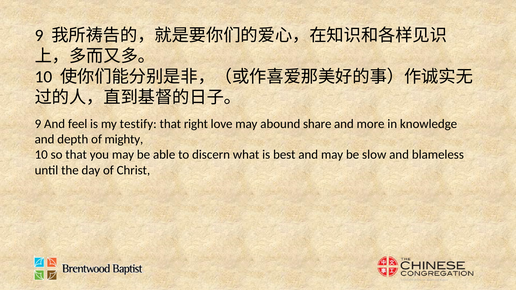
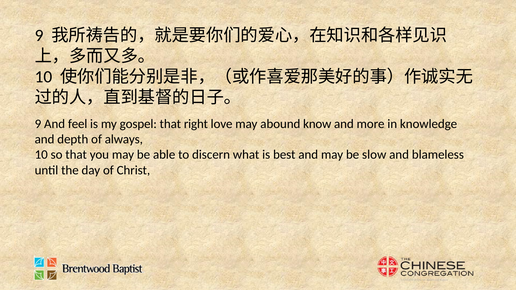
testify: testify -> gospel
share: share -> know
mighty: mighty -> always
